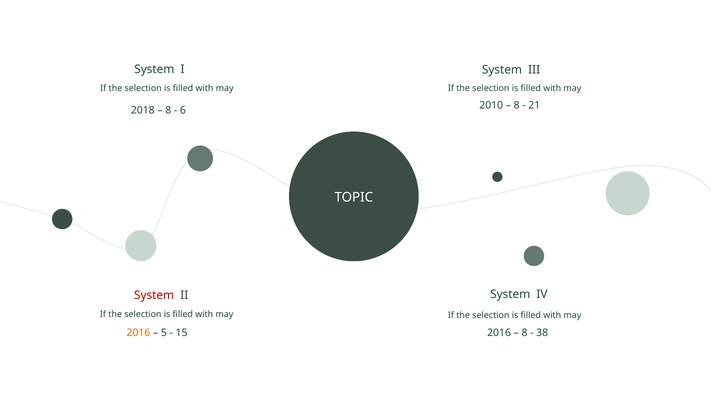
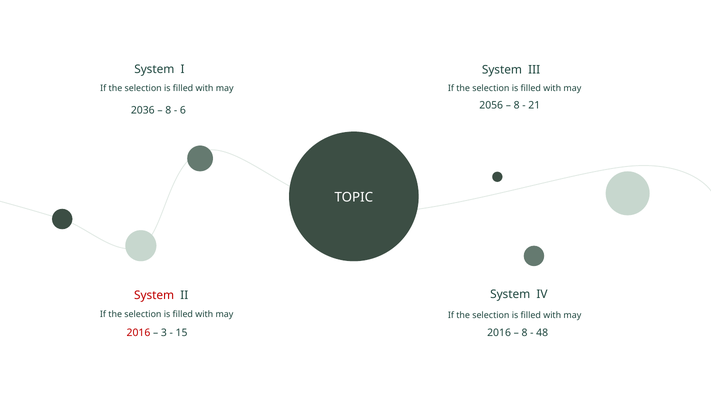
2010: 2010 -> 2056
2018: 2018 -> 2036
2016 at (138, 333) colour: orange -> red
5: 5 -> 3
38: 38 -> 48
